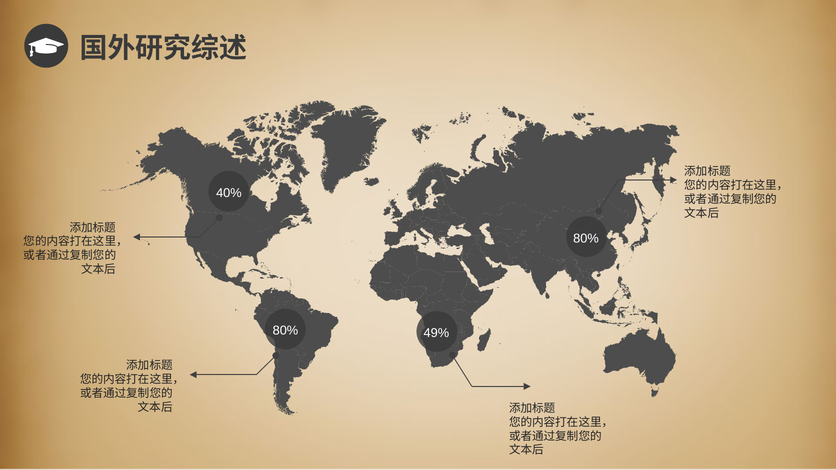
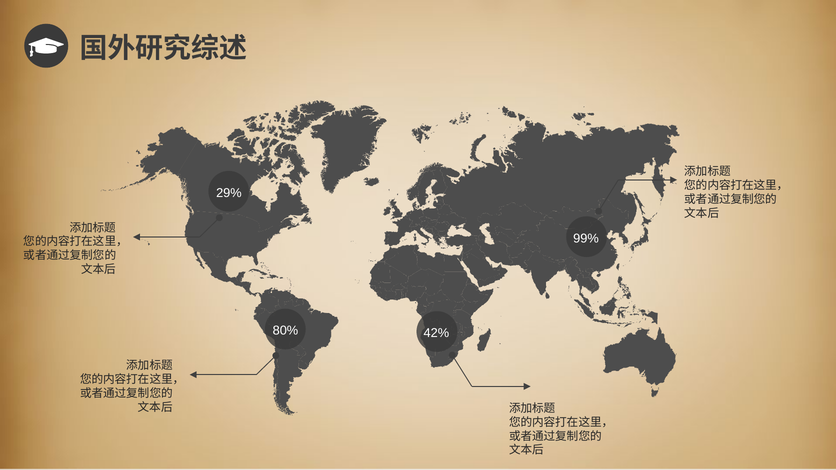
40%: 40% -> 29%
80% at (586, 238): 80% -> 99%
49%: 49% -> 42%
